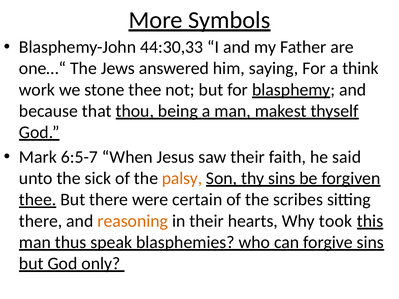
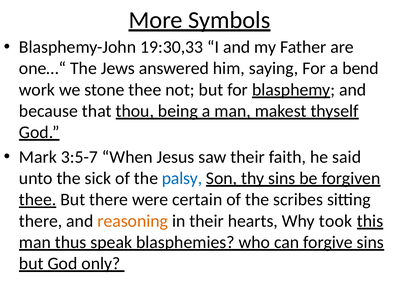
44:30,33: 44:30,33 -> 19:30,33
think: think -> bend
6:5-7: 6:5-7 -> 3:5-7
palsy colour: orange -> blue
